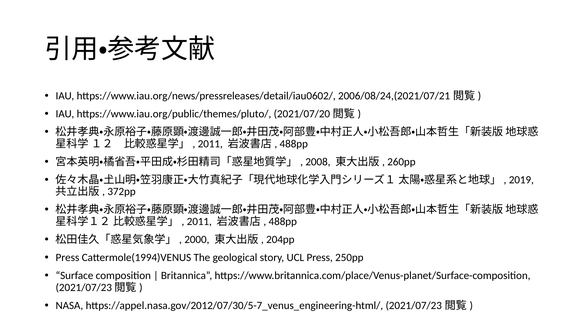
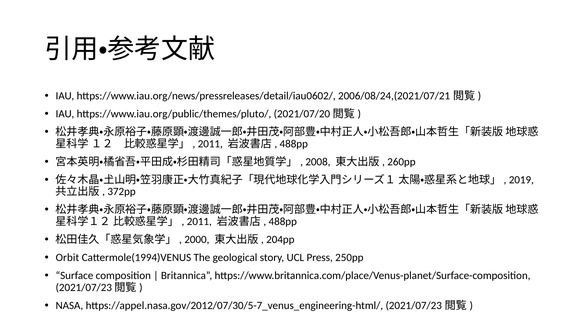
Press at (67, 257): Press -> Orbit
